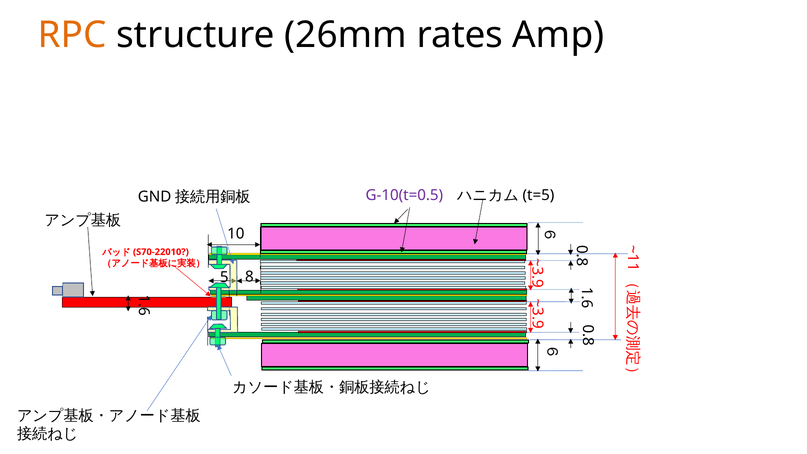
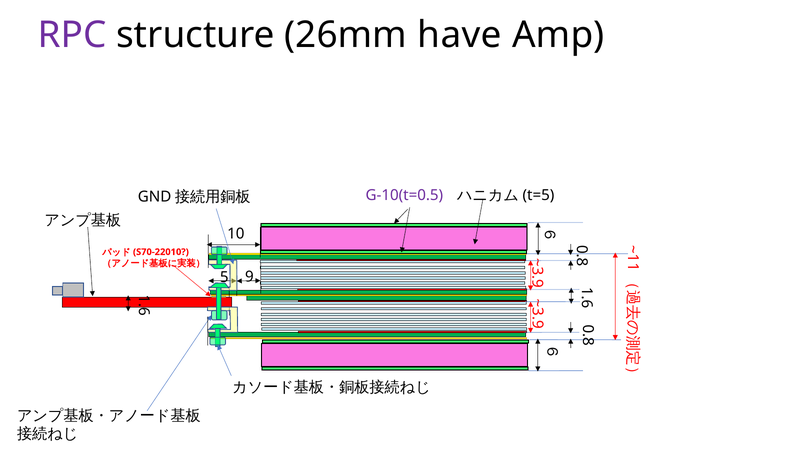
RPC colour: orange -> purple
rates: rates -> have
8 at (249, 277): 8 -> 9
